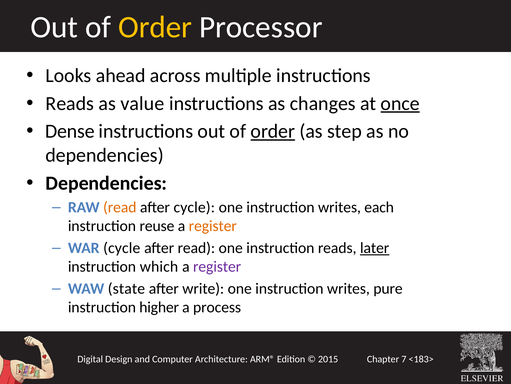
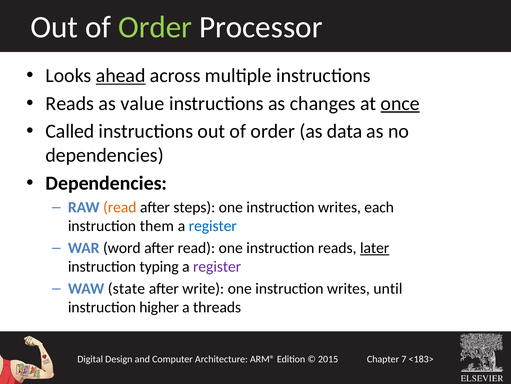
Order at (155, 27) colour: yellow -> light green
ahead underline: none -> present
Dense: Dense -> Called
order at (273, 131) underline: present -> none
step: step -> data
after cycle: cycle -> steps
reuse: reuse -> them
register at (213, 226) colour: orange -> blue
WAR cycle: cycle -> word
which: which -> typing
pure: pure -> until
process: process -> threads
